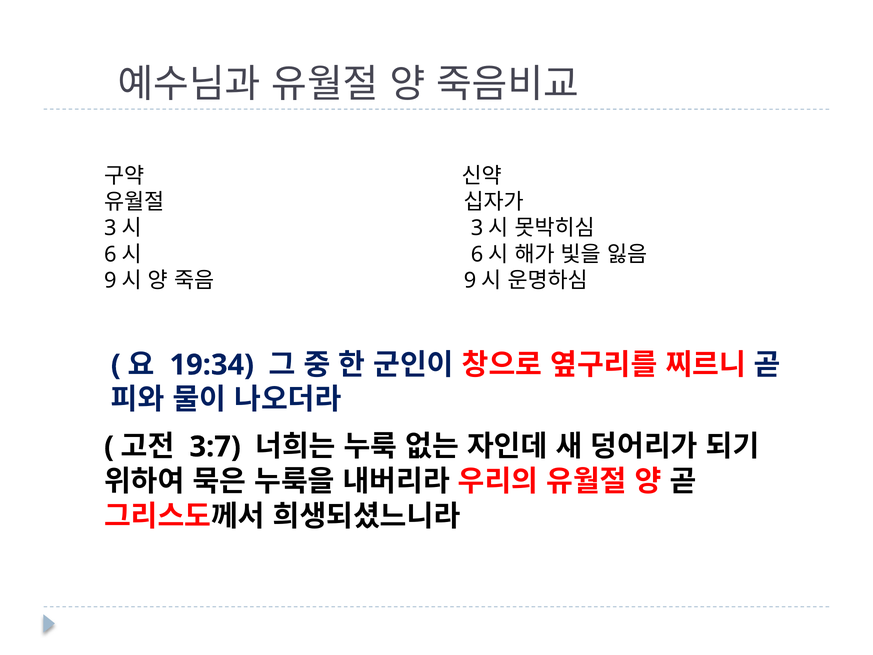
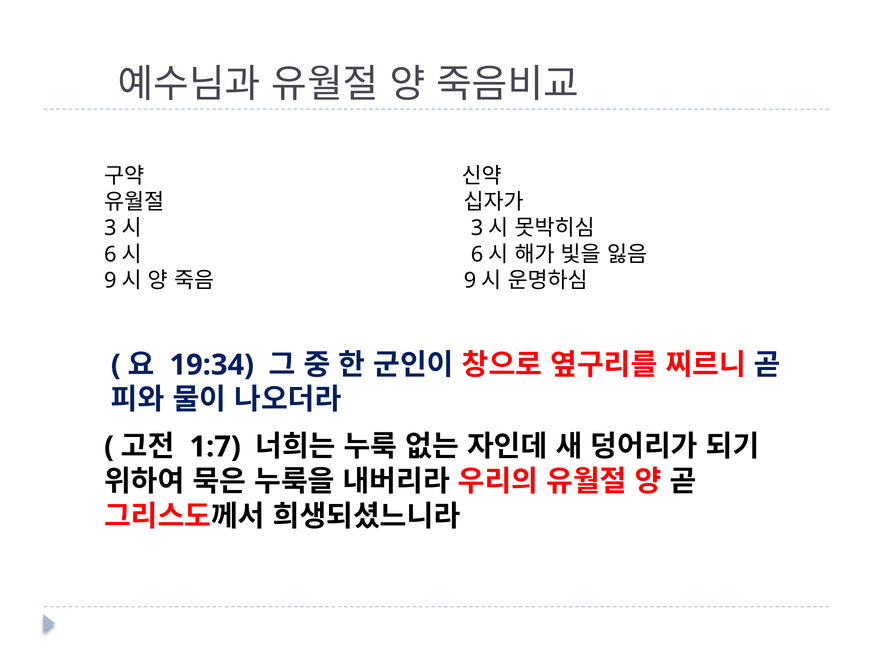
3:7: 3:7 -> 1:7
